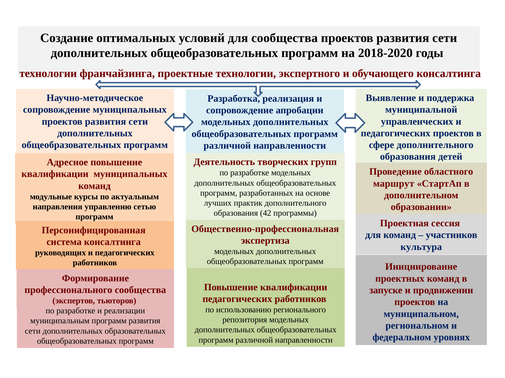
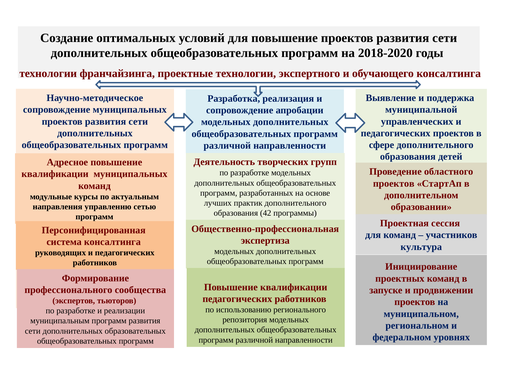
для сообщества: сообщества -> повышение
маршрут at (394, 184): маршрут -> проектов
